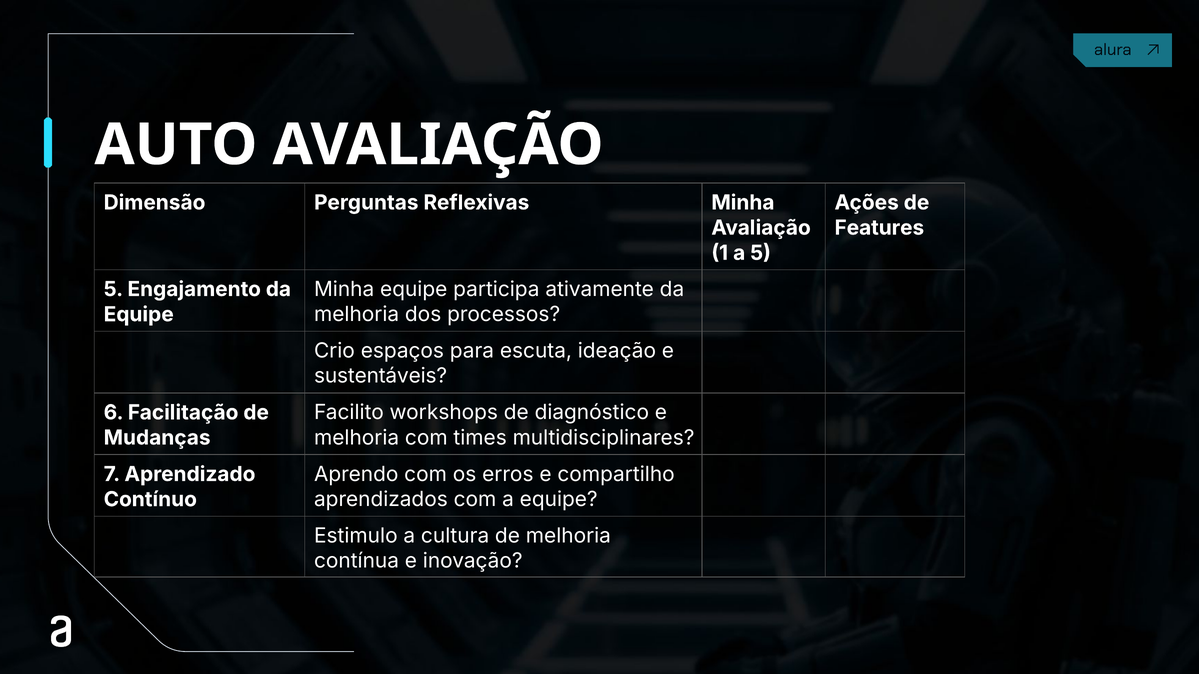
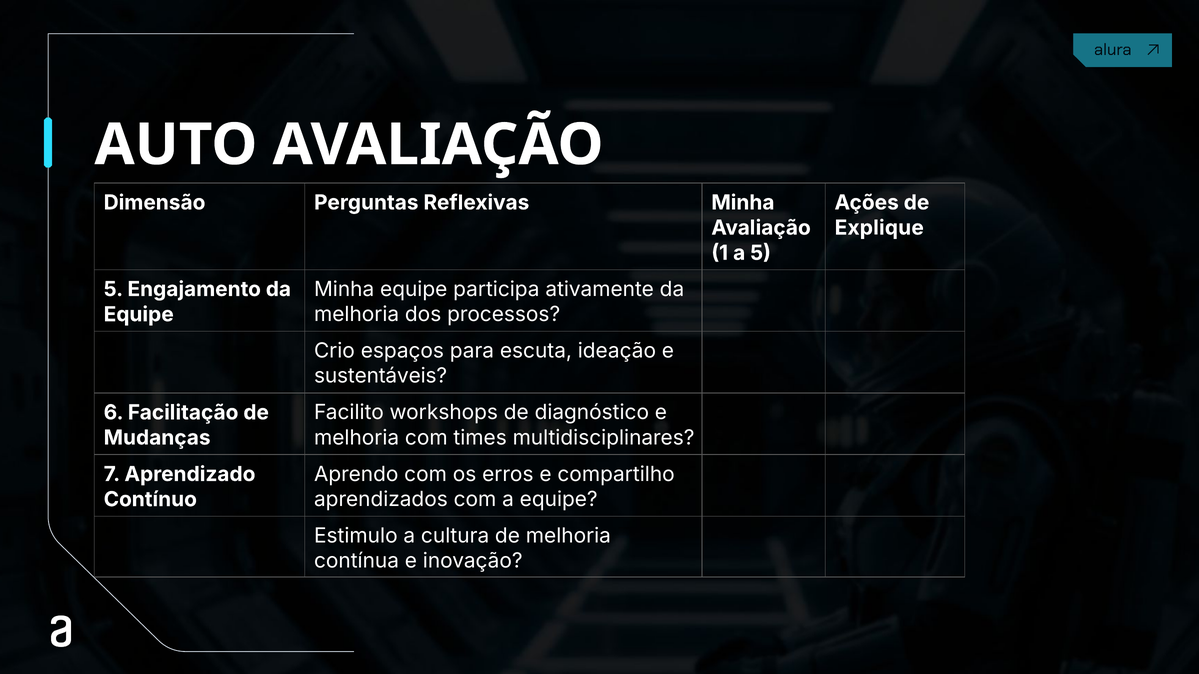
Features: Features -> Explique
